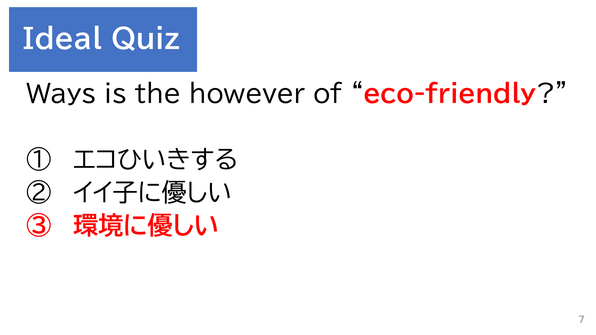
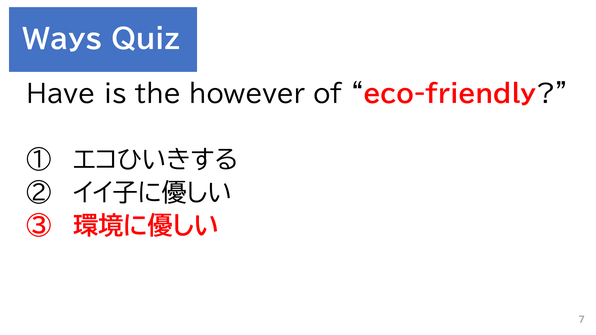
Ideal: Ideal -> Ways
Ways: Ways -> Have
